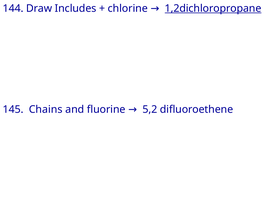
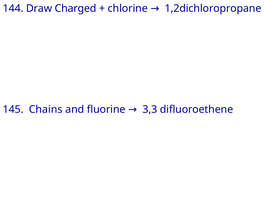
Includes: Includes -> Charged
1,2dichloropropane underline: present -> none
5,2: 5,2 -> 3,3
